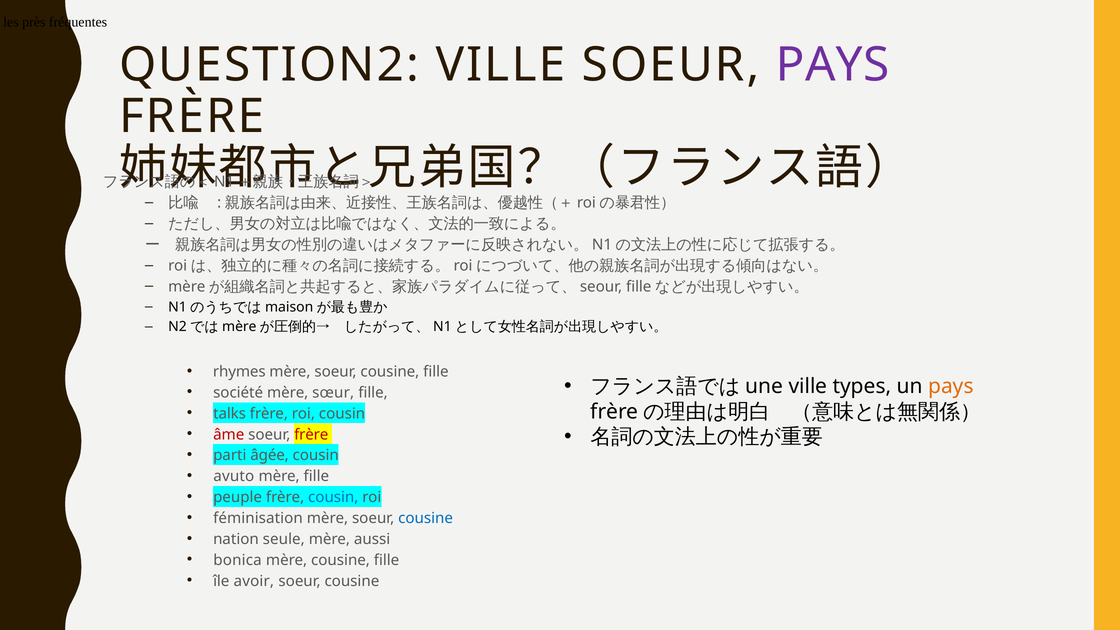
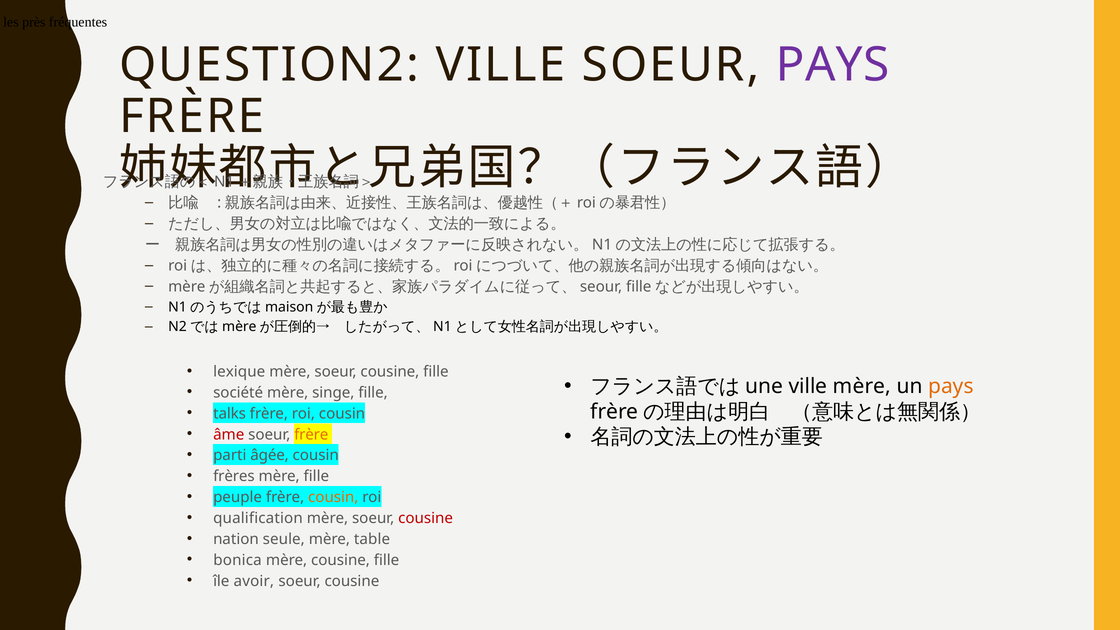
rhymes: rhymes -> lexique
ville types: types -> mère
sœur: sœur -> singe
frère at (311, 434) colour: red -> orange
avuto: avuto -> frères
cousin at (333, 497) colour: blue -> orange
féminisation: féminisation -> qualification
cousine at (426, 518) colour: blue -> red
mère aussi: aussi -> table
